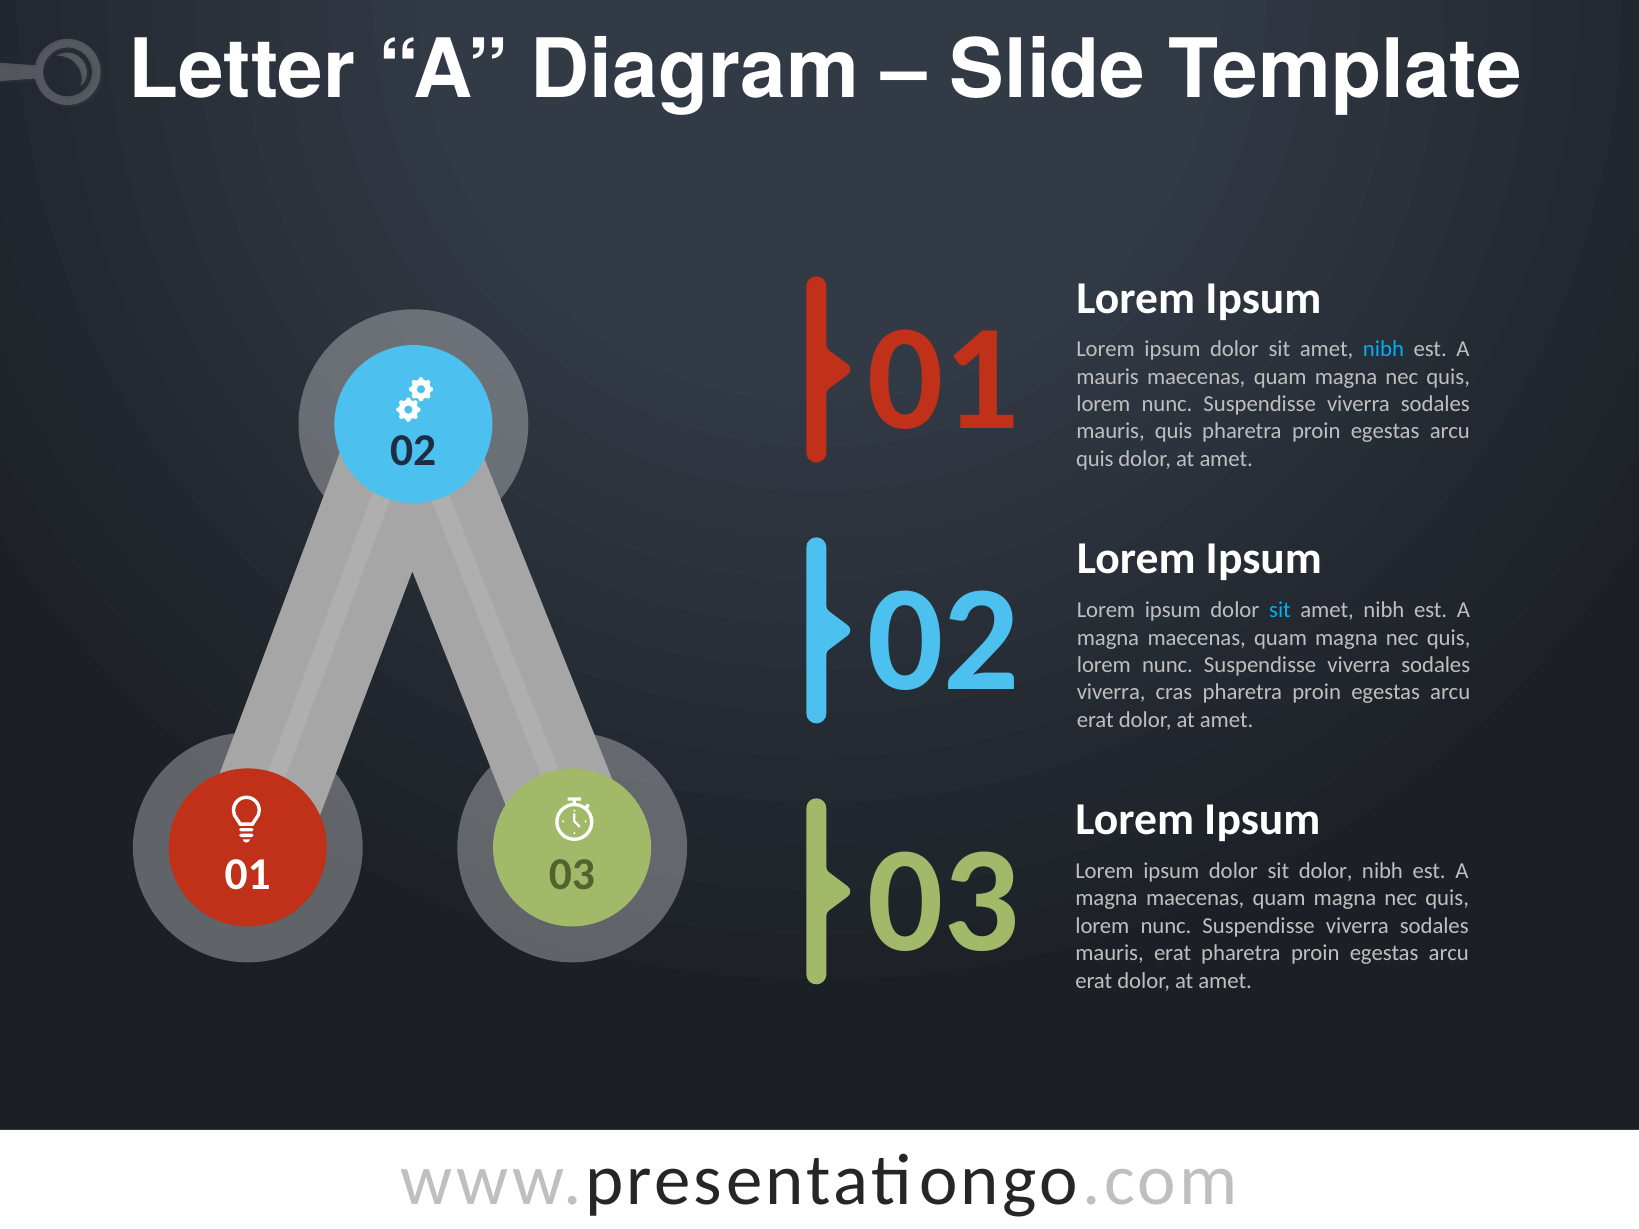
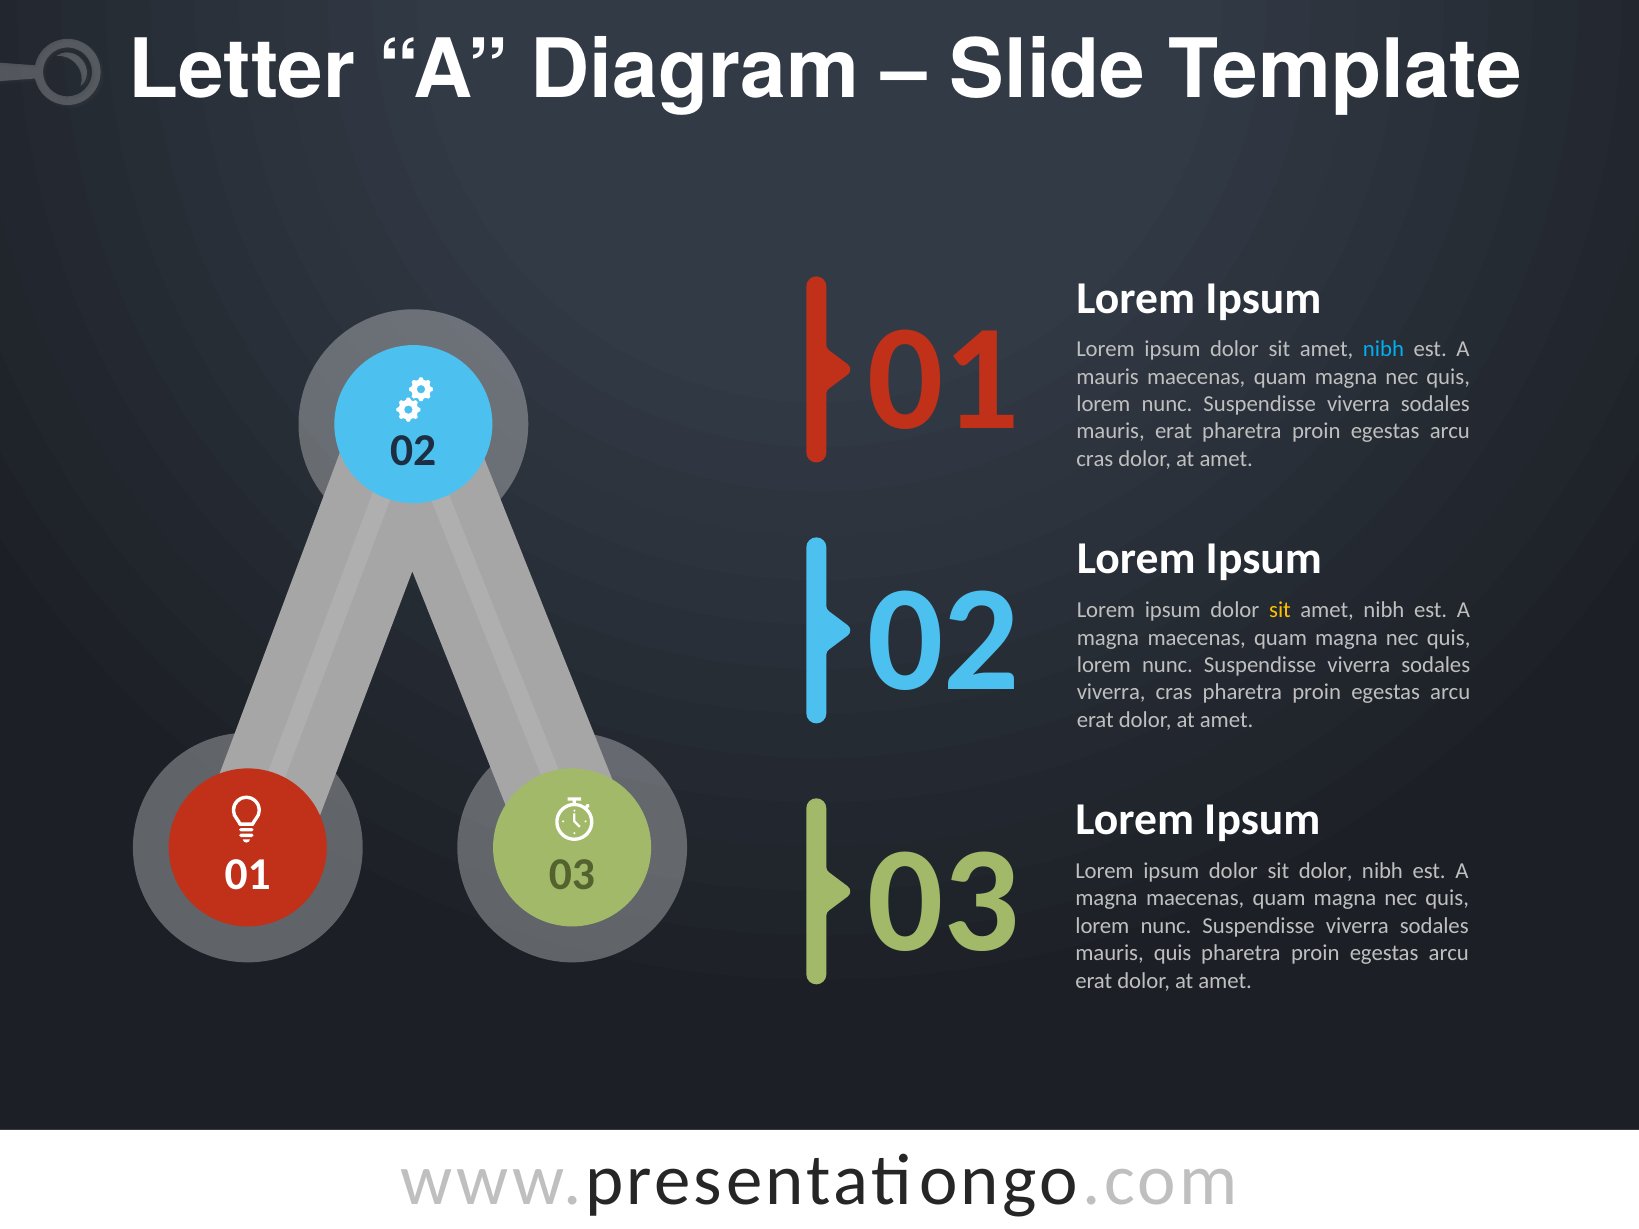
mauris quis: quis -> erat
quis at (1095, 459): quis -> cras
sit at (1280, 610) colour: light blue -> yellow
mauris erat: erat -> quis
